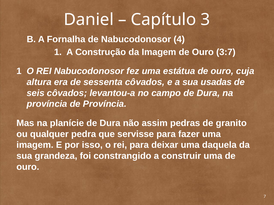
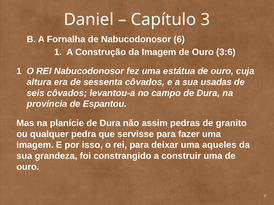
4: 4 -> 6
3:7: 3:7 -> 3:6
de Província: Província -> Espantou
daquela: daquela -> aqueles
